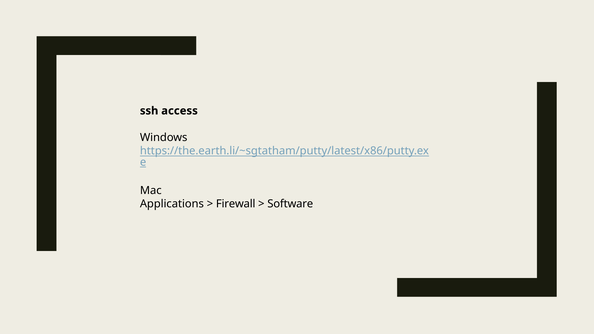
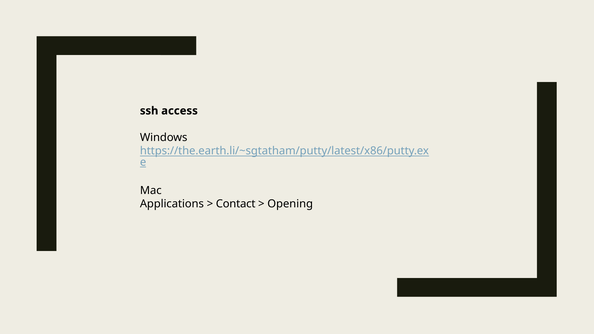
Firewall: Firewall -> Contact
Software: Software -> Opening
